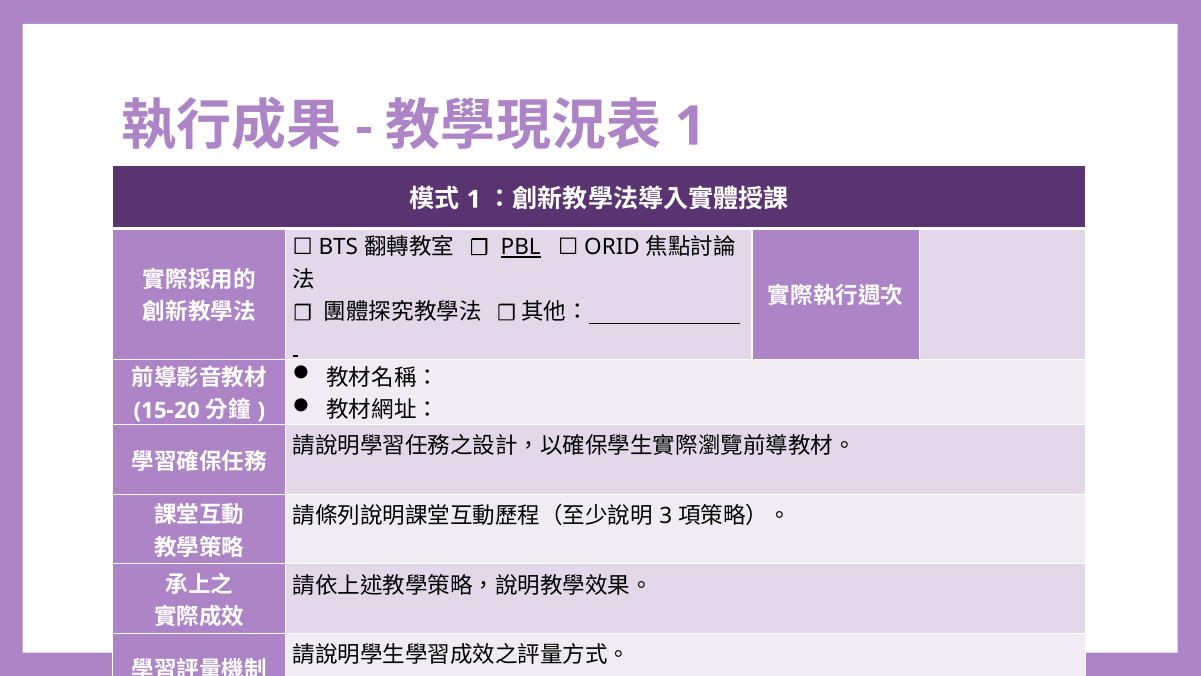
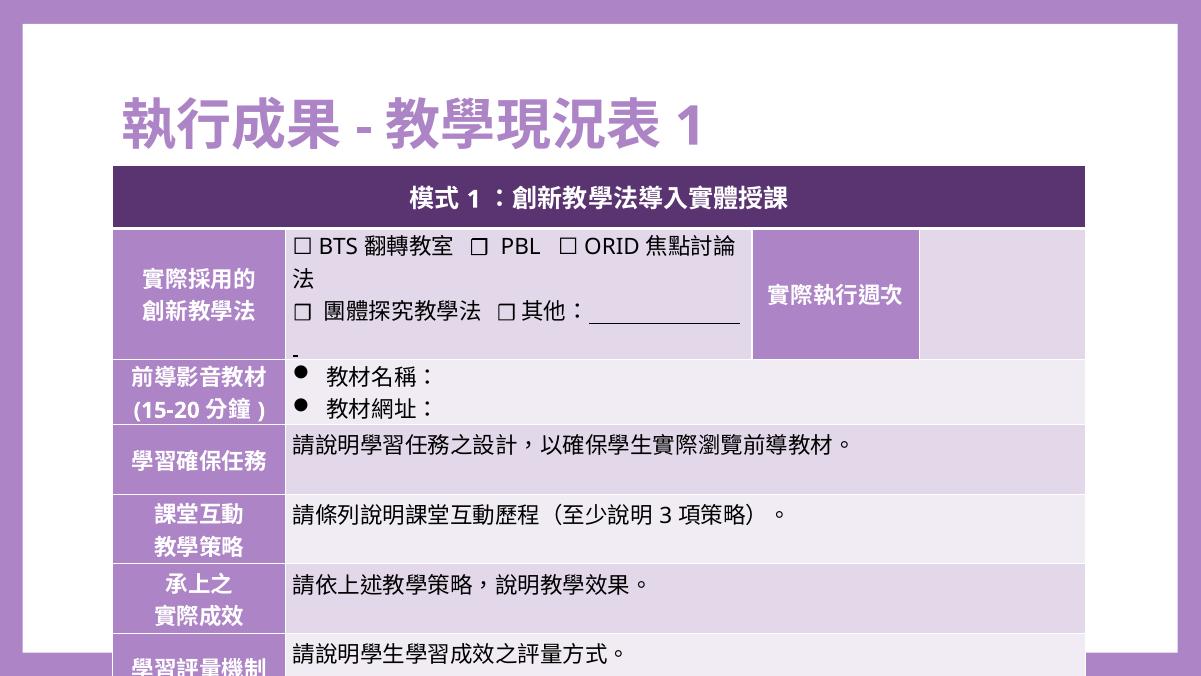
PBL underline: present -> none
